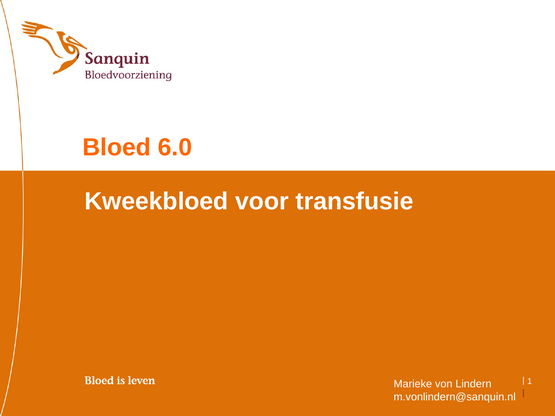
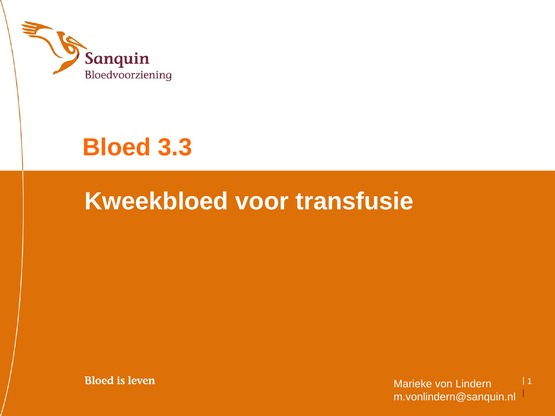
6.0: 6.0 -> 3.3
